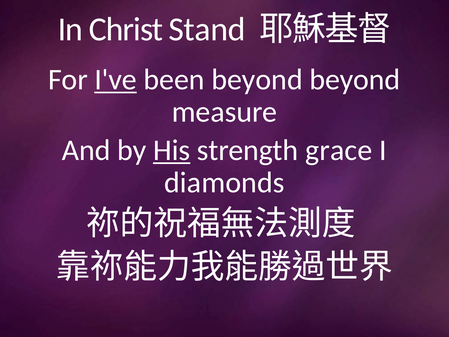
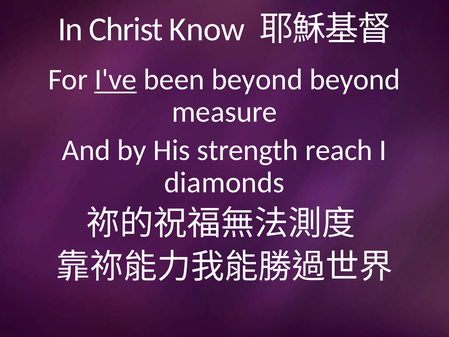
Stand: Stand -> Know
His underline: present -> none
grace: grace -> reach
